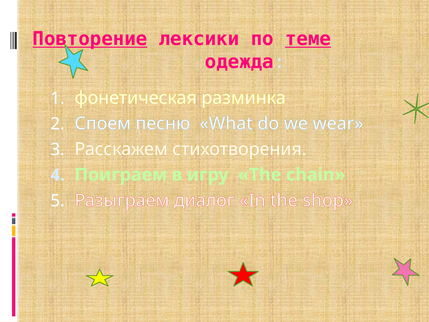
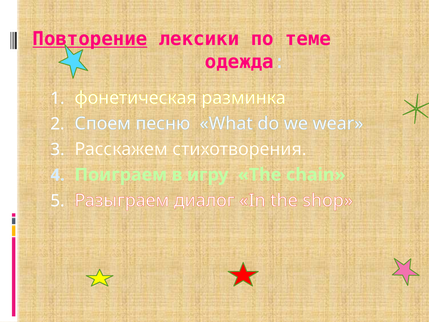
теме underline: present -> none
